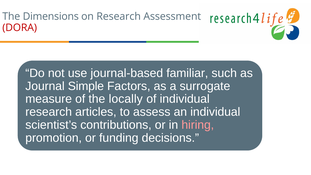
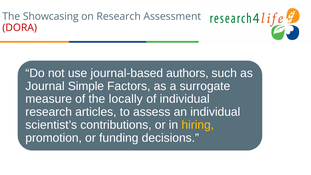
Dimensions: Dimensions -> Showcasing
familiar: familiar -> authors
hiring colour: pink -> yellow
